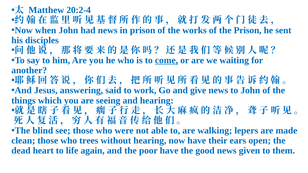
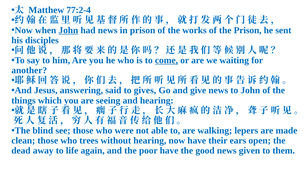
20:2-4: 20:2-4 -> 77:2-4
John at (68, 30) underline: none -> present
work: work -> gives
heart: heart -> away
